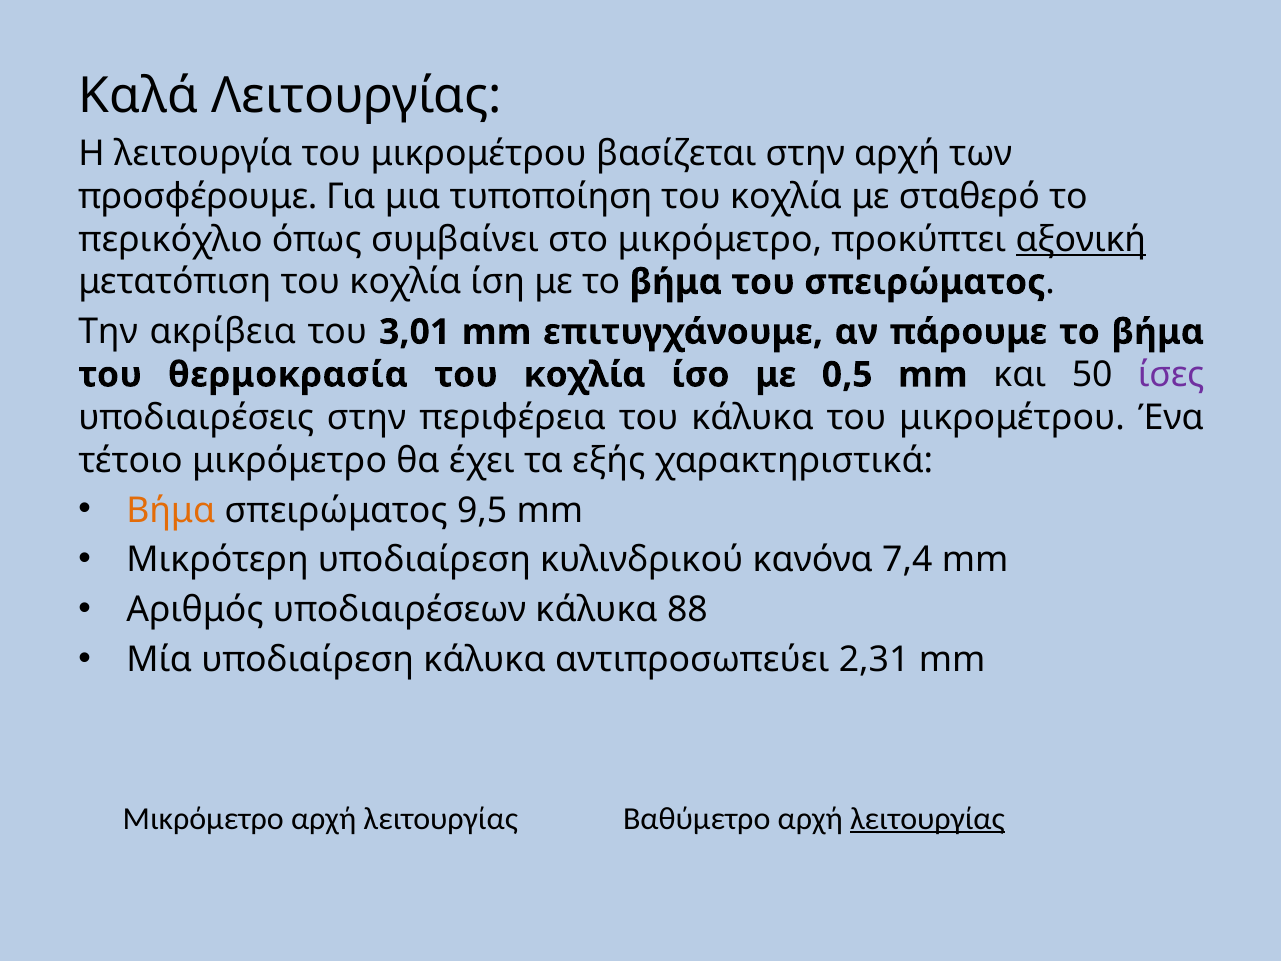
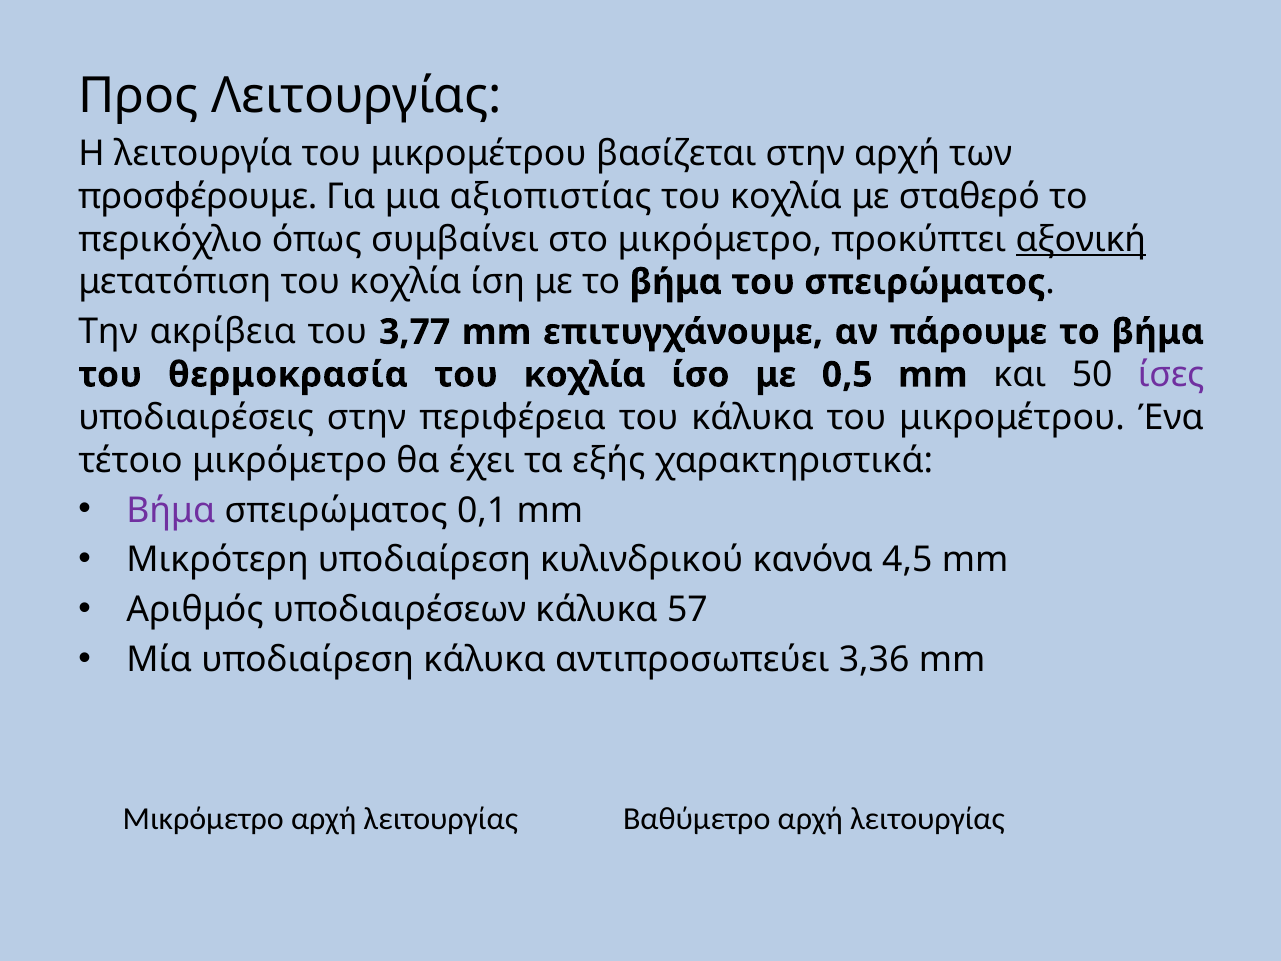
Καλά: Καλά -> Προς
τυποποίηση: τυποποίηση -> αξιοπιστίας
3,01: 3,01 -> 3,77
Βήμα at (171, 510) colour: orange -> purple
9,5: 9,5 -> 0,1
7,4: 7,4 -> 4,5
88: 88 -> 57
2,31: 2,31 -> 3,36
λειτουργίας at (927, 818) underline: present -> none
